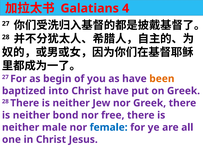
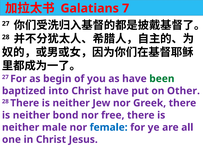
4: 4 -> 7
been colour: orange -> green
on Greek: Greek -> Other
